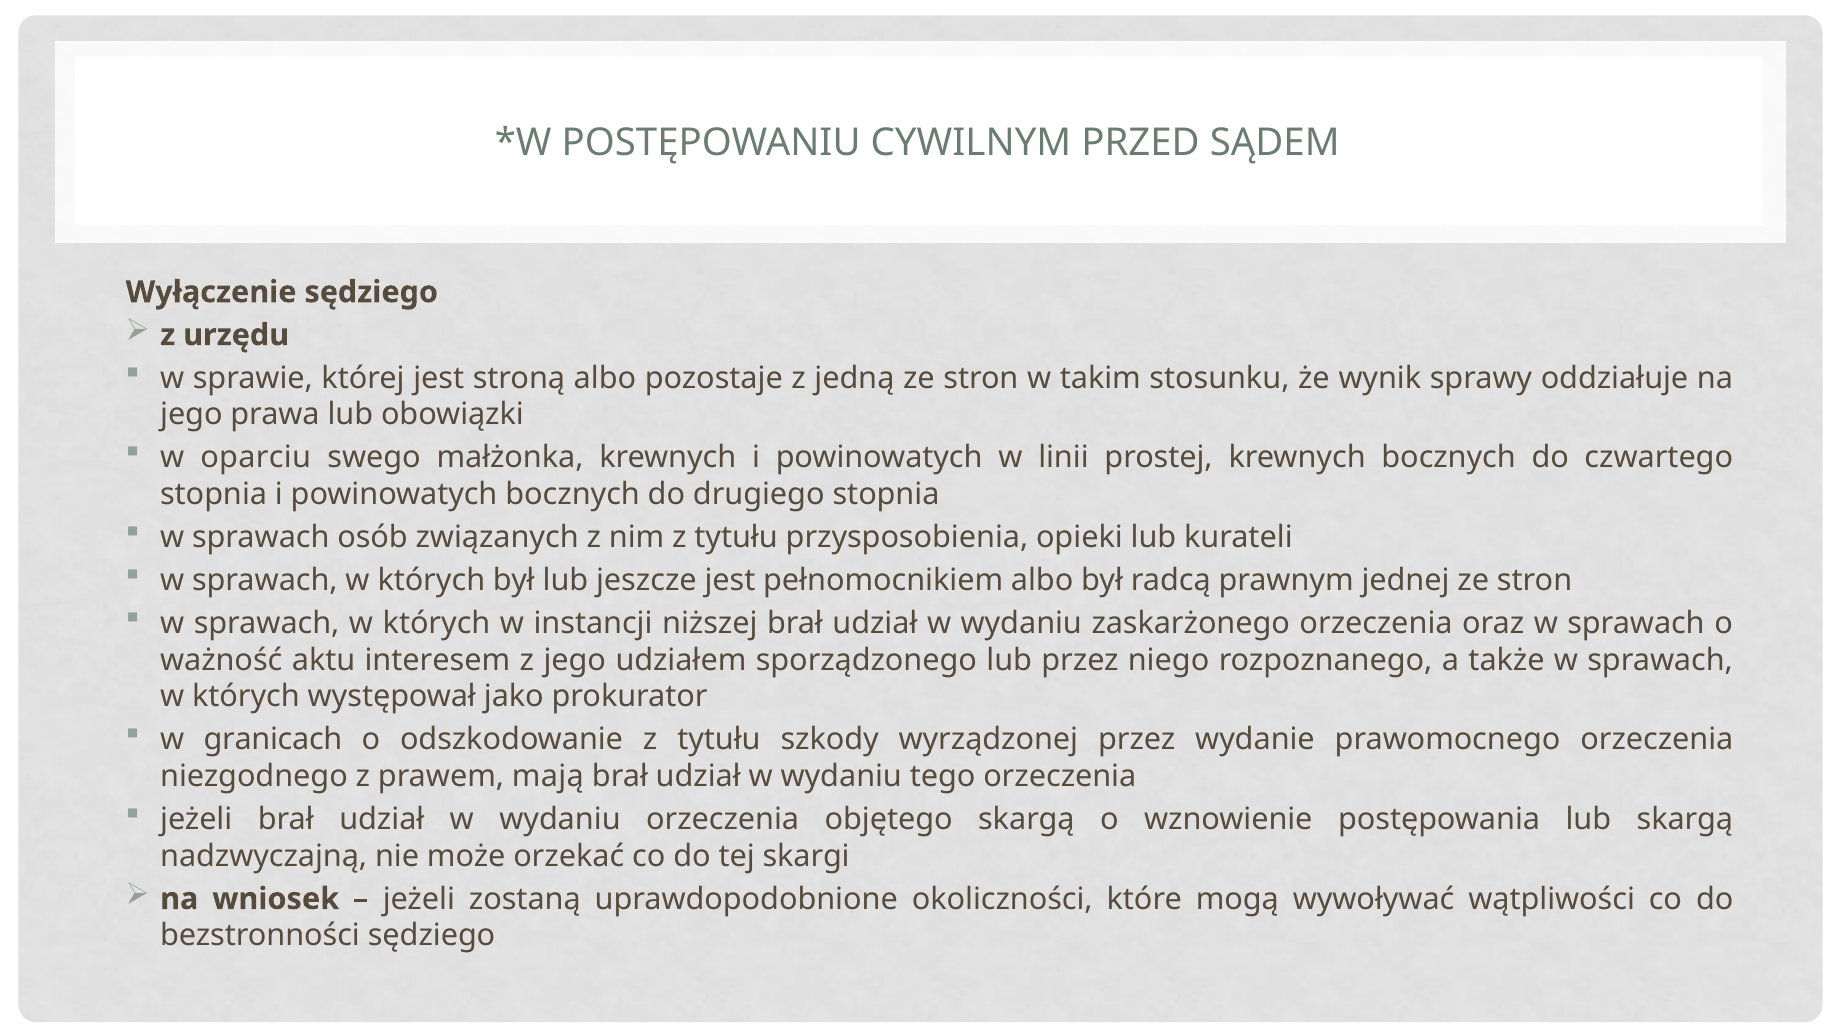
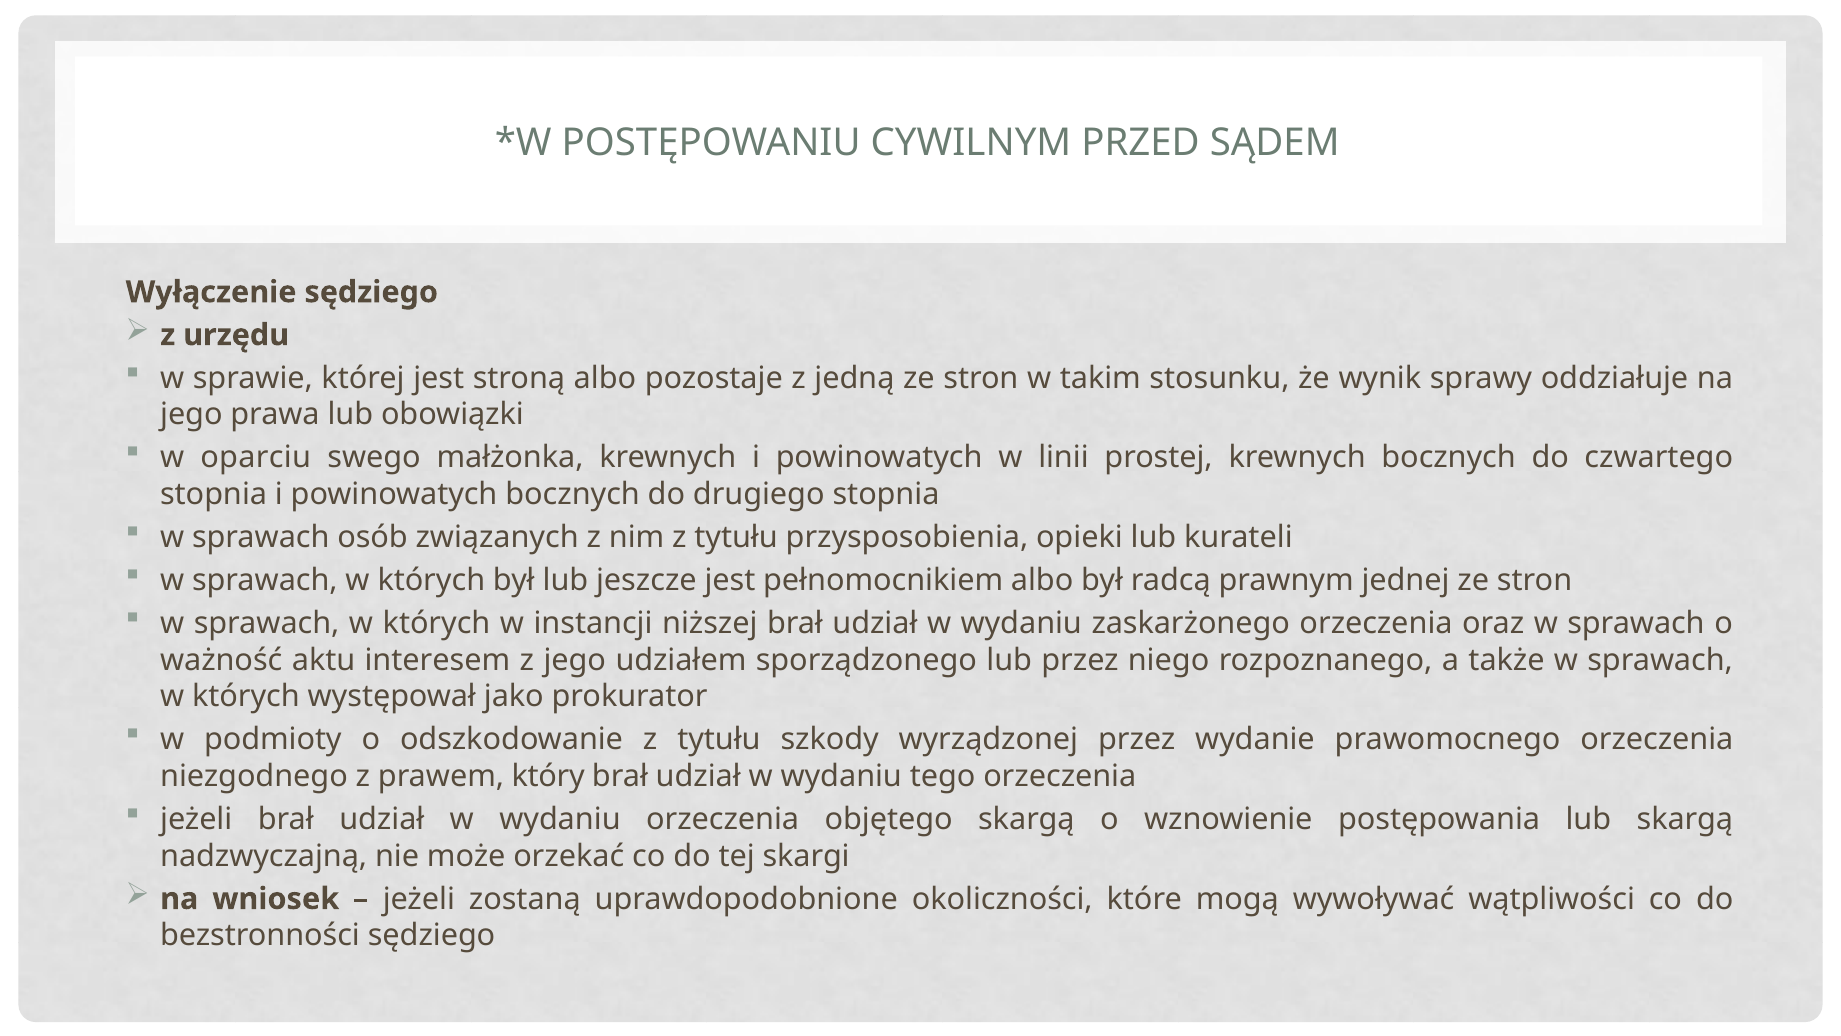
granicach: granicach -> podmioty
mają: mają -> który
